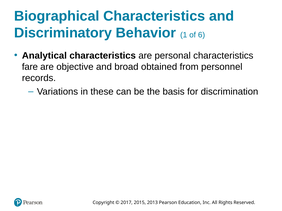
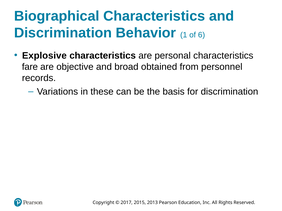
Discriminatory at (63, 33): Discriminatory -> Discrimination
Analytical: Analytical -> Explosive
